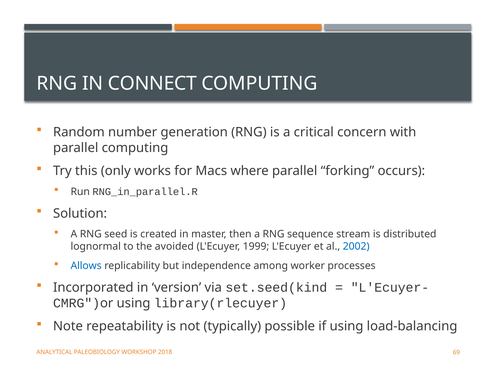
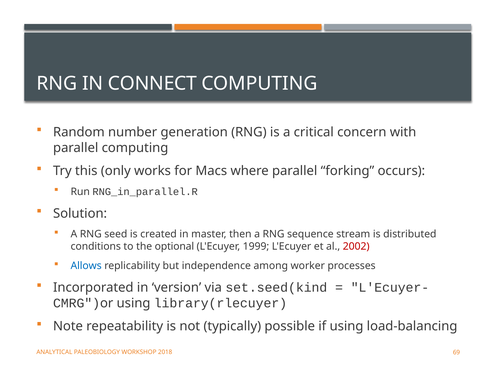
lognormal: lognormal -> conditions
avoided: avoided -> optional
2002 colour: blue -> red
